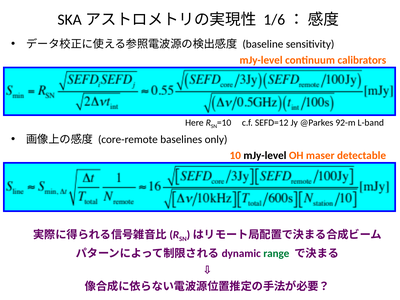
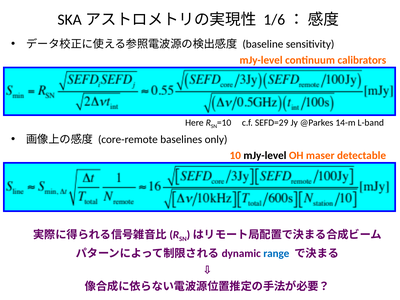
SEFD=12: SEFD=12 -> SEFD=29
92-m: 92-m -> 14-m
range colour: green -> blue
